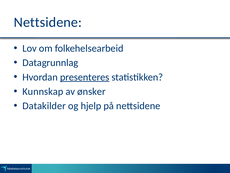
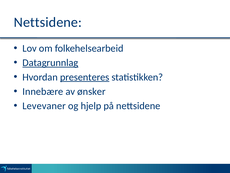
Datagrunnlag underline: none -> present
Kunnskap: Kunnskap -> Innebære
Datakilder: Datakilder -> Levevaner
